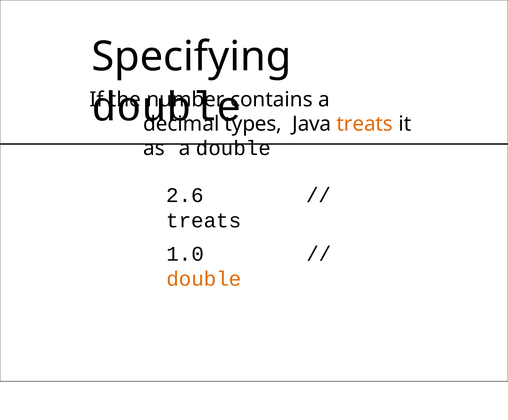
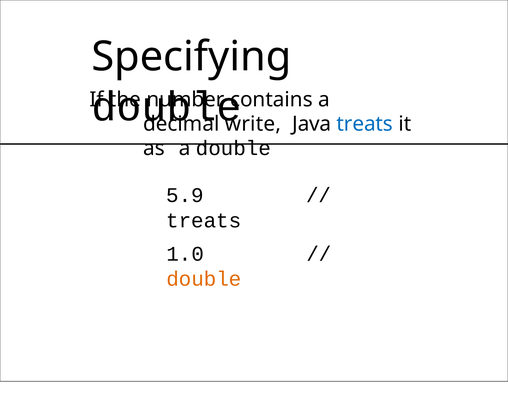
types: types -> write
treats at (365, 124) colour: orange -> blue
2.6: 2.6 -> 5.9
